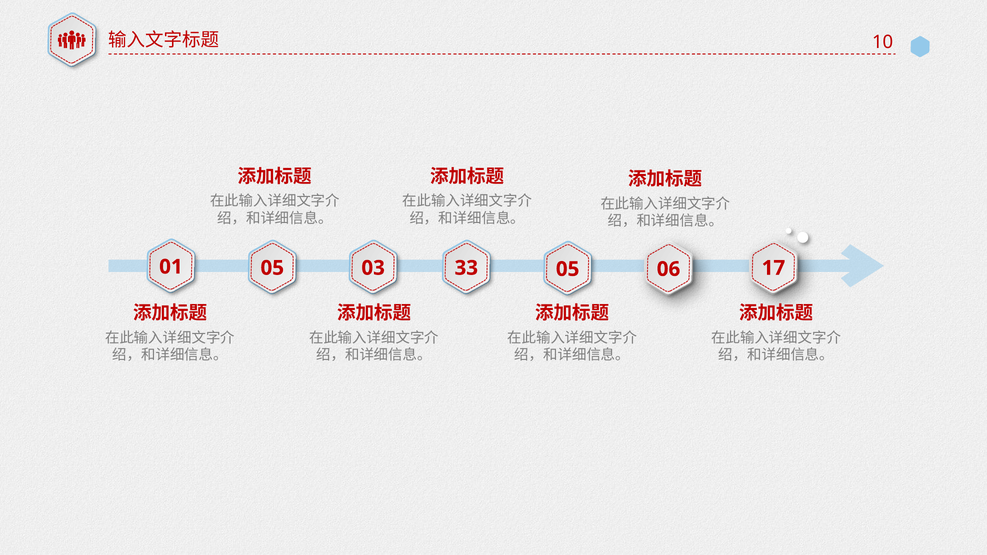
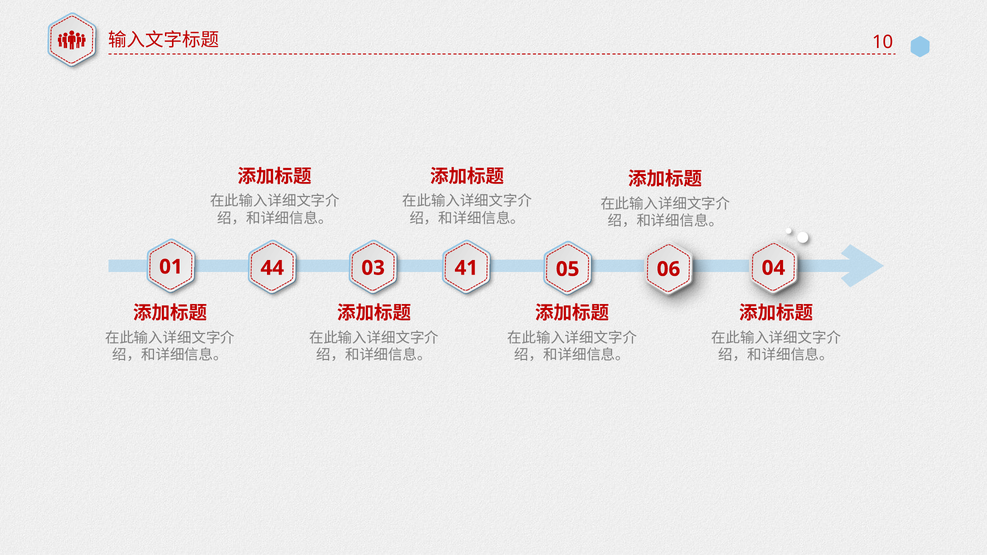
01 05: 05 -> 44
33: 33 -> 41
17: 17 -> 04
